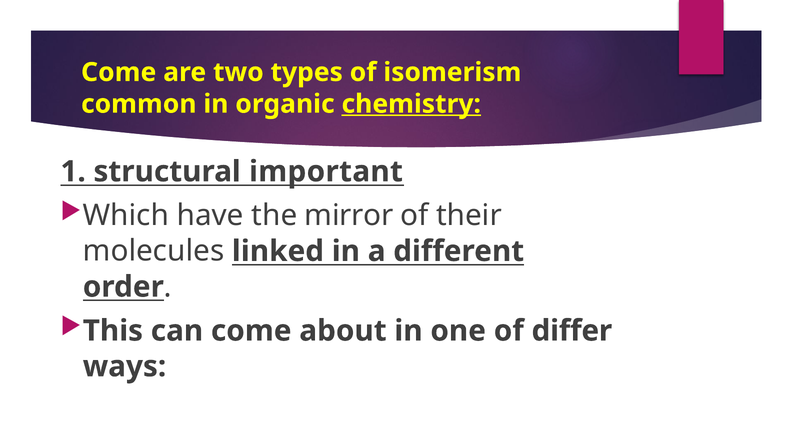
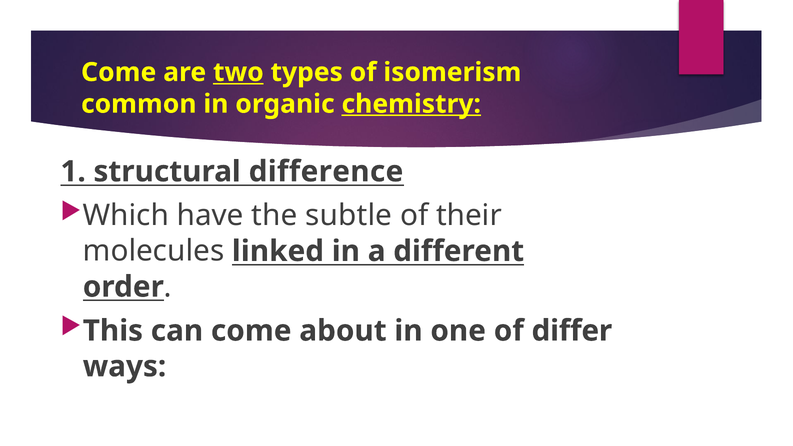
two underline: none -> present
important: important -> difference
mirror: mirror -> subtle
